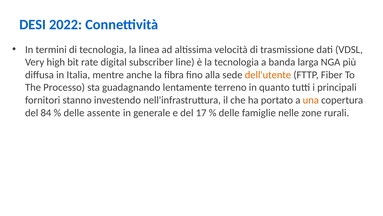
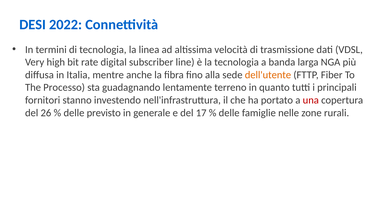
una colour: orange -> red
84: 84 -> 26
assente: assente -> previsto
